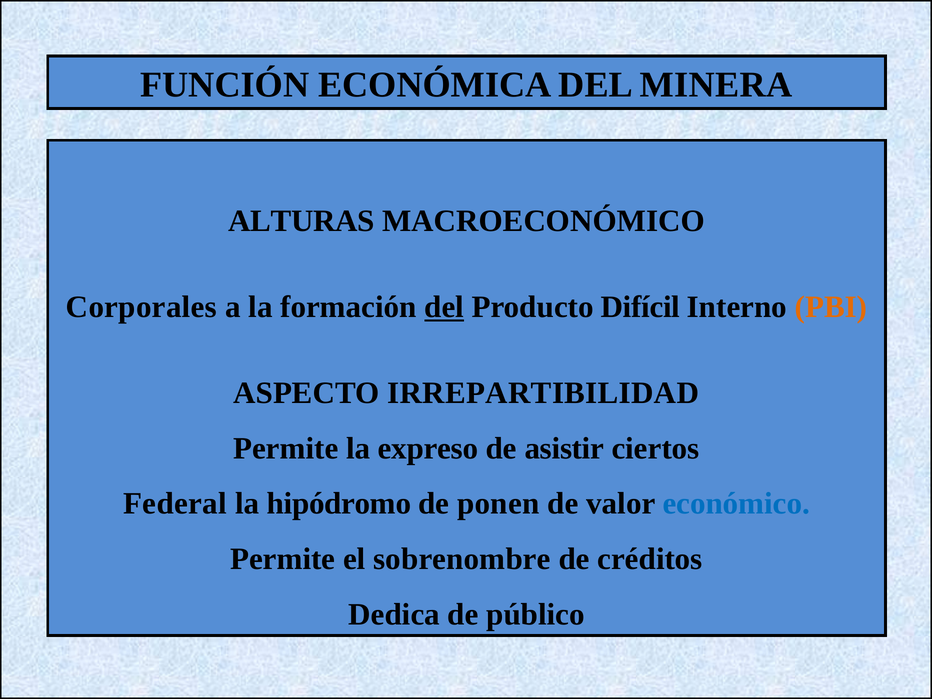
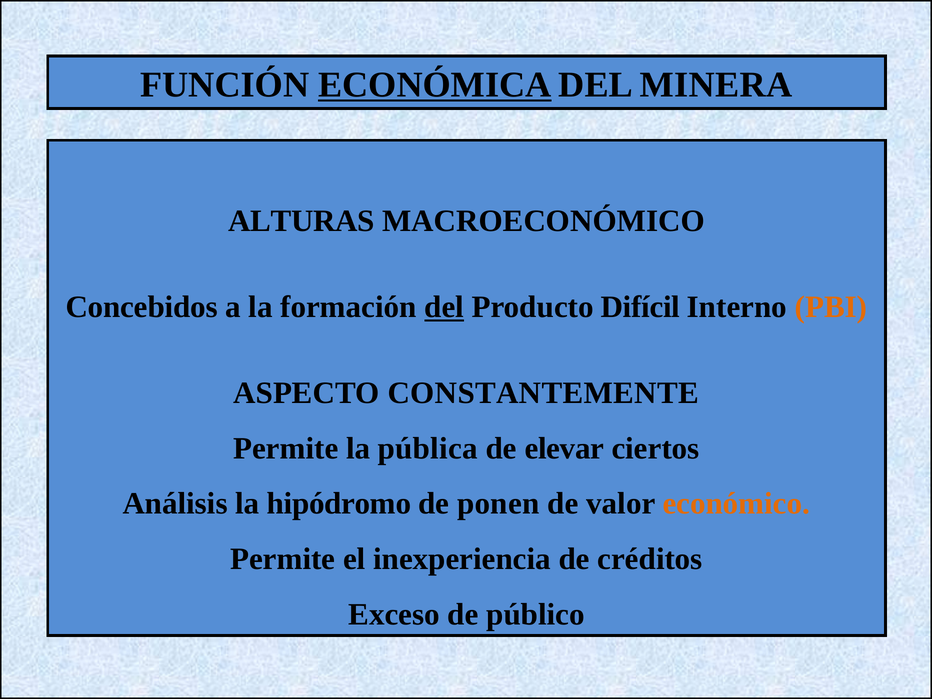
ECONÓMICA underline: none -> present
Corporales: Corporales -> Concebidos
IRREPARTIBILIDAD: IRREPARTIBILIDAD -> CONSTANTEMENTE
expreso: expreso -> pública
asistir: asistir -> elevar
Federal: Federal -> Análisis
económico colour: blue -> orange
sobrenombre: sobrenombre -> inexperiencia
Dedica: Dedica -> Exceso
